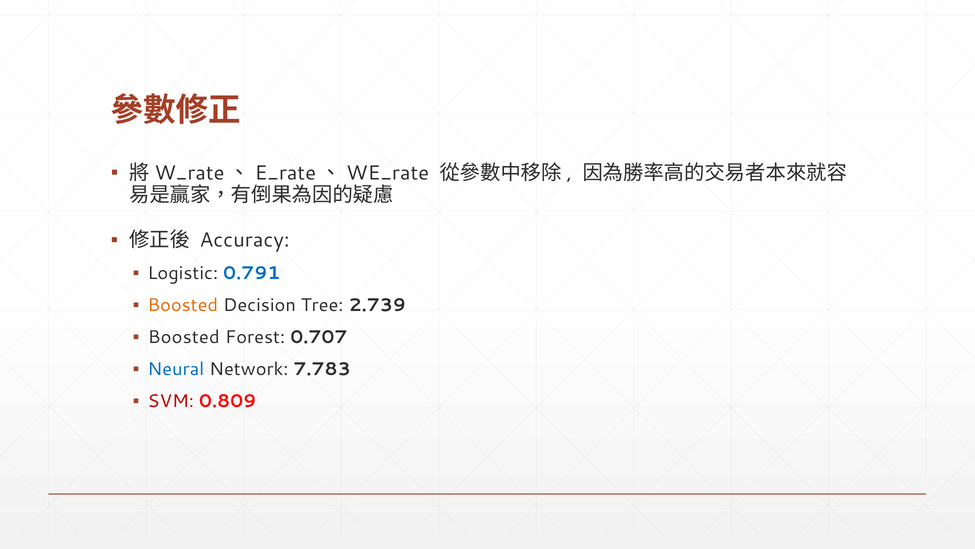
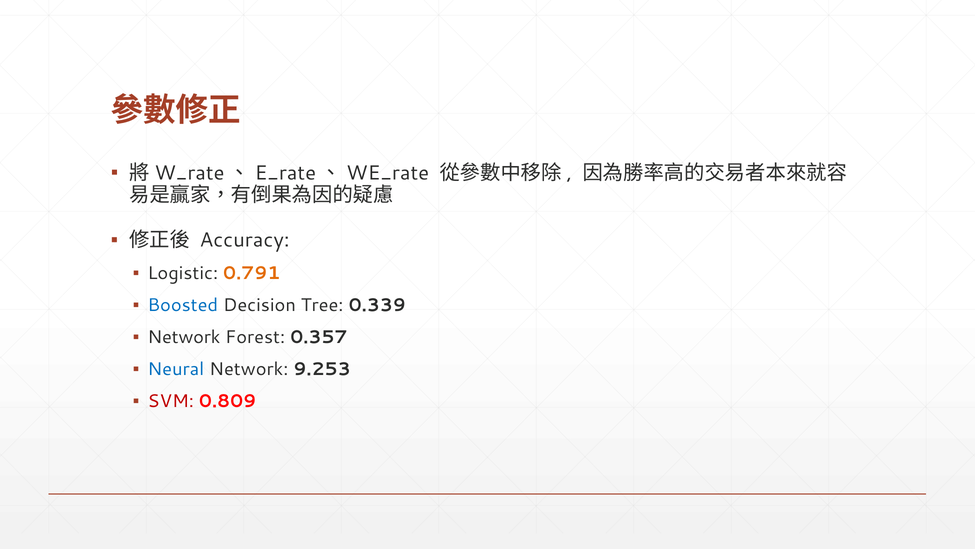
0.791 colour: blue -> orange
Boosted at (183, 305) colour: orange -> blue
2.739: 2.739 -> 0.339
Boosted at (184, 337): Boosted -> Network
0.707: 0.707 -> 0.357
7.783: 7.783 -> 9.253
